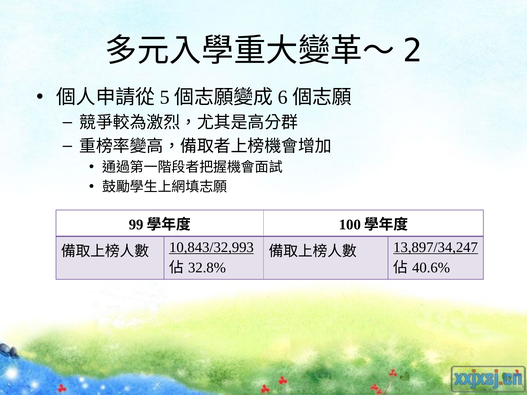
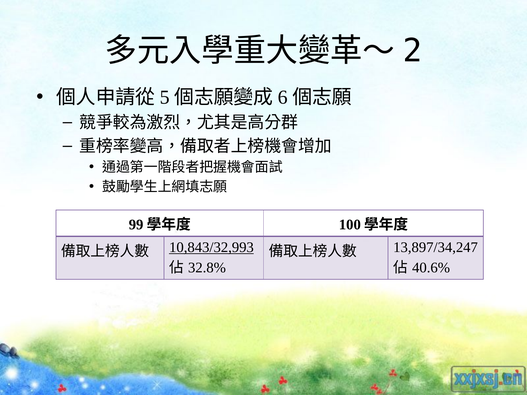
13,897/34,247 underline: present -> none
